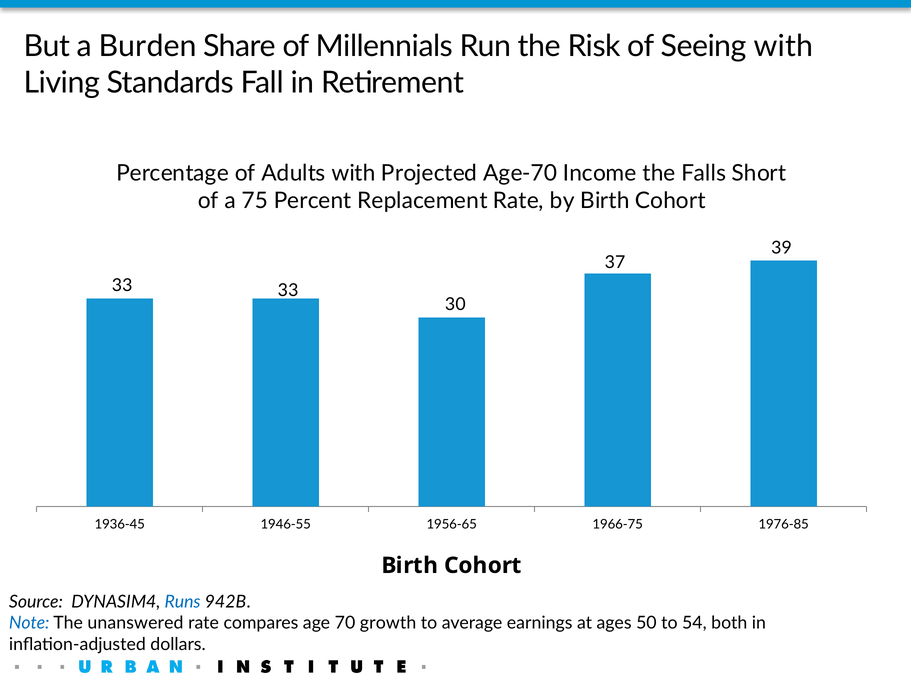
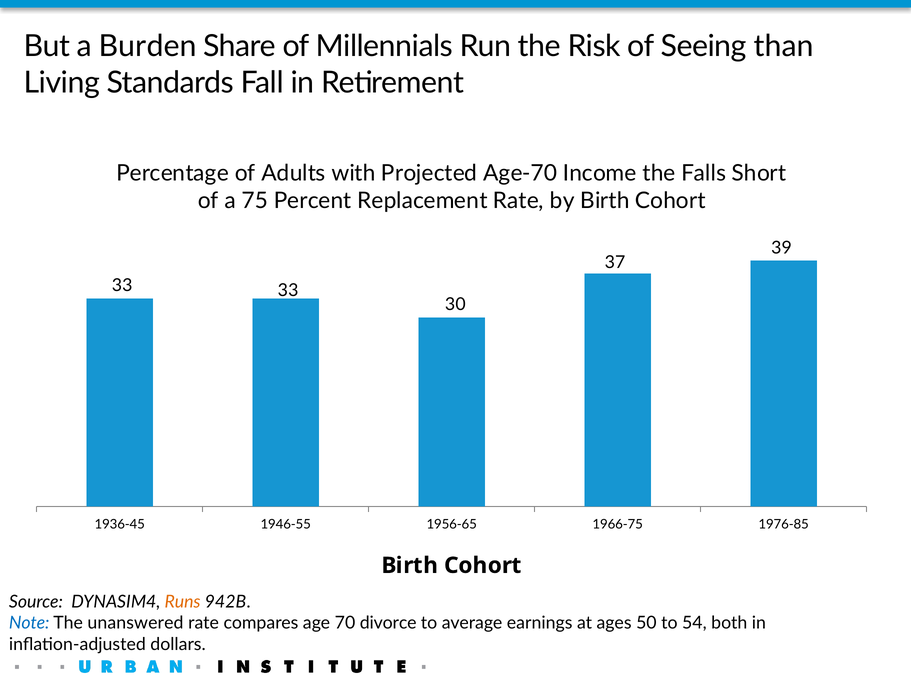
Seeing with: with -> than
Runs colour: blue -> orange
growth: growth -> divorce
